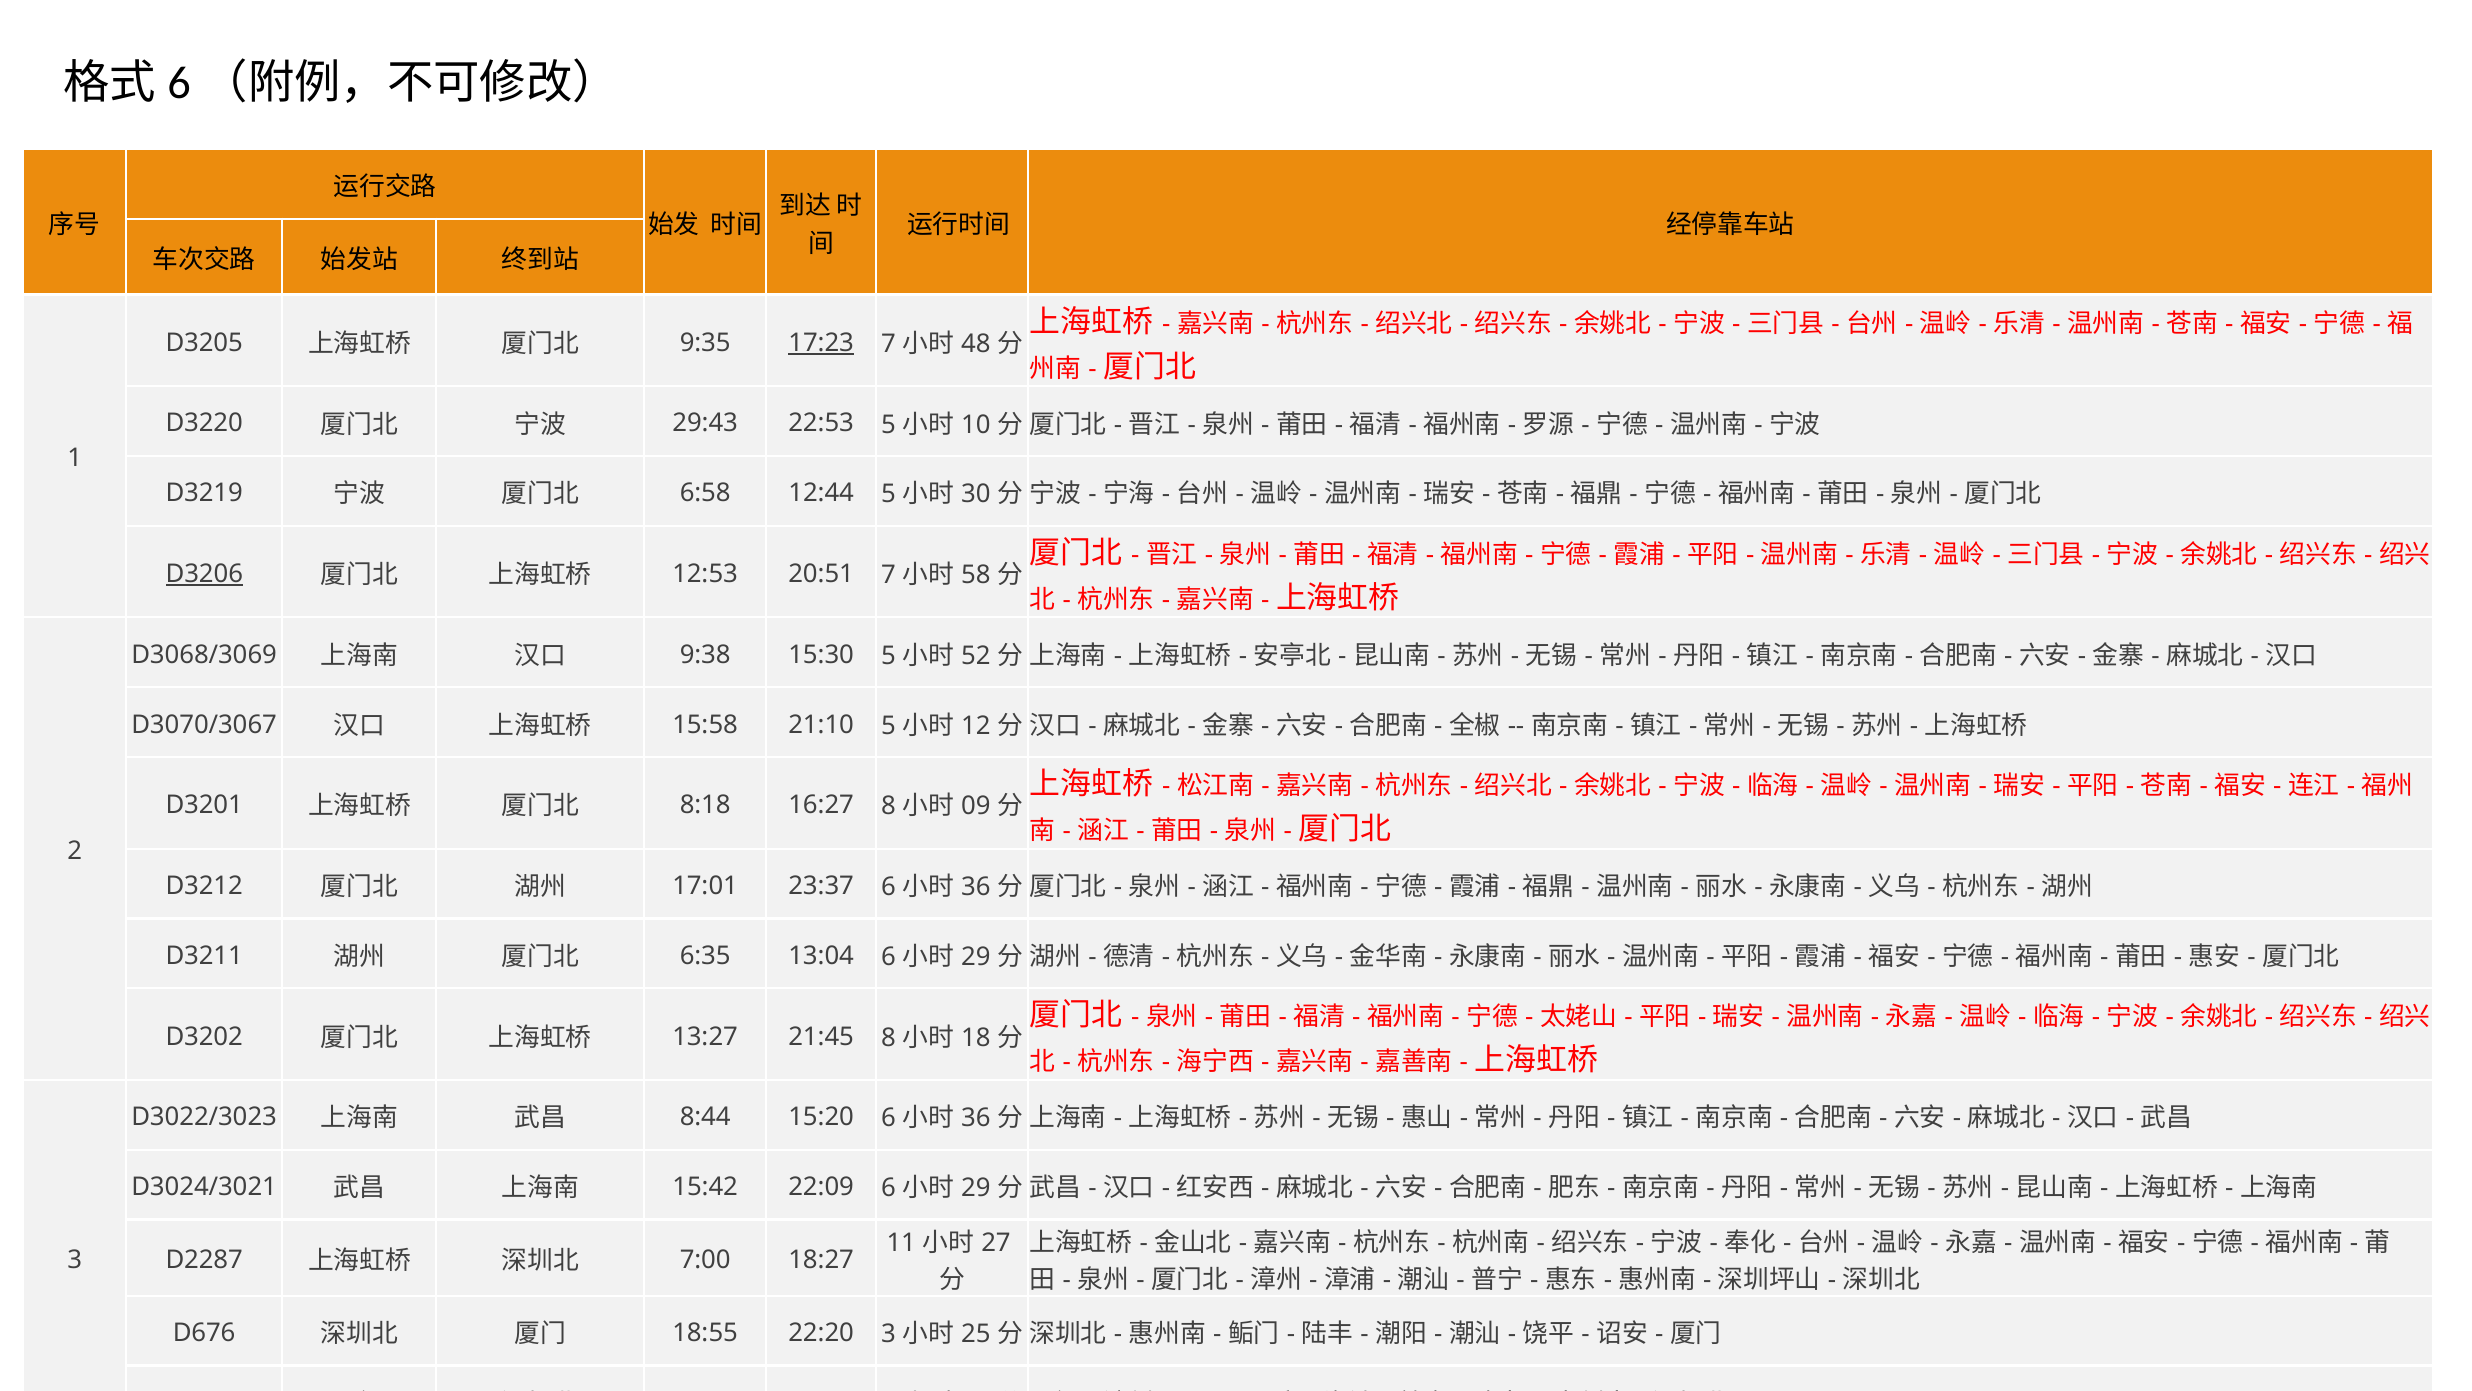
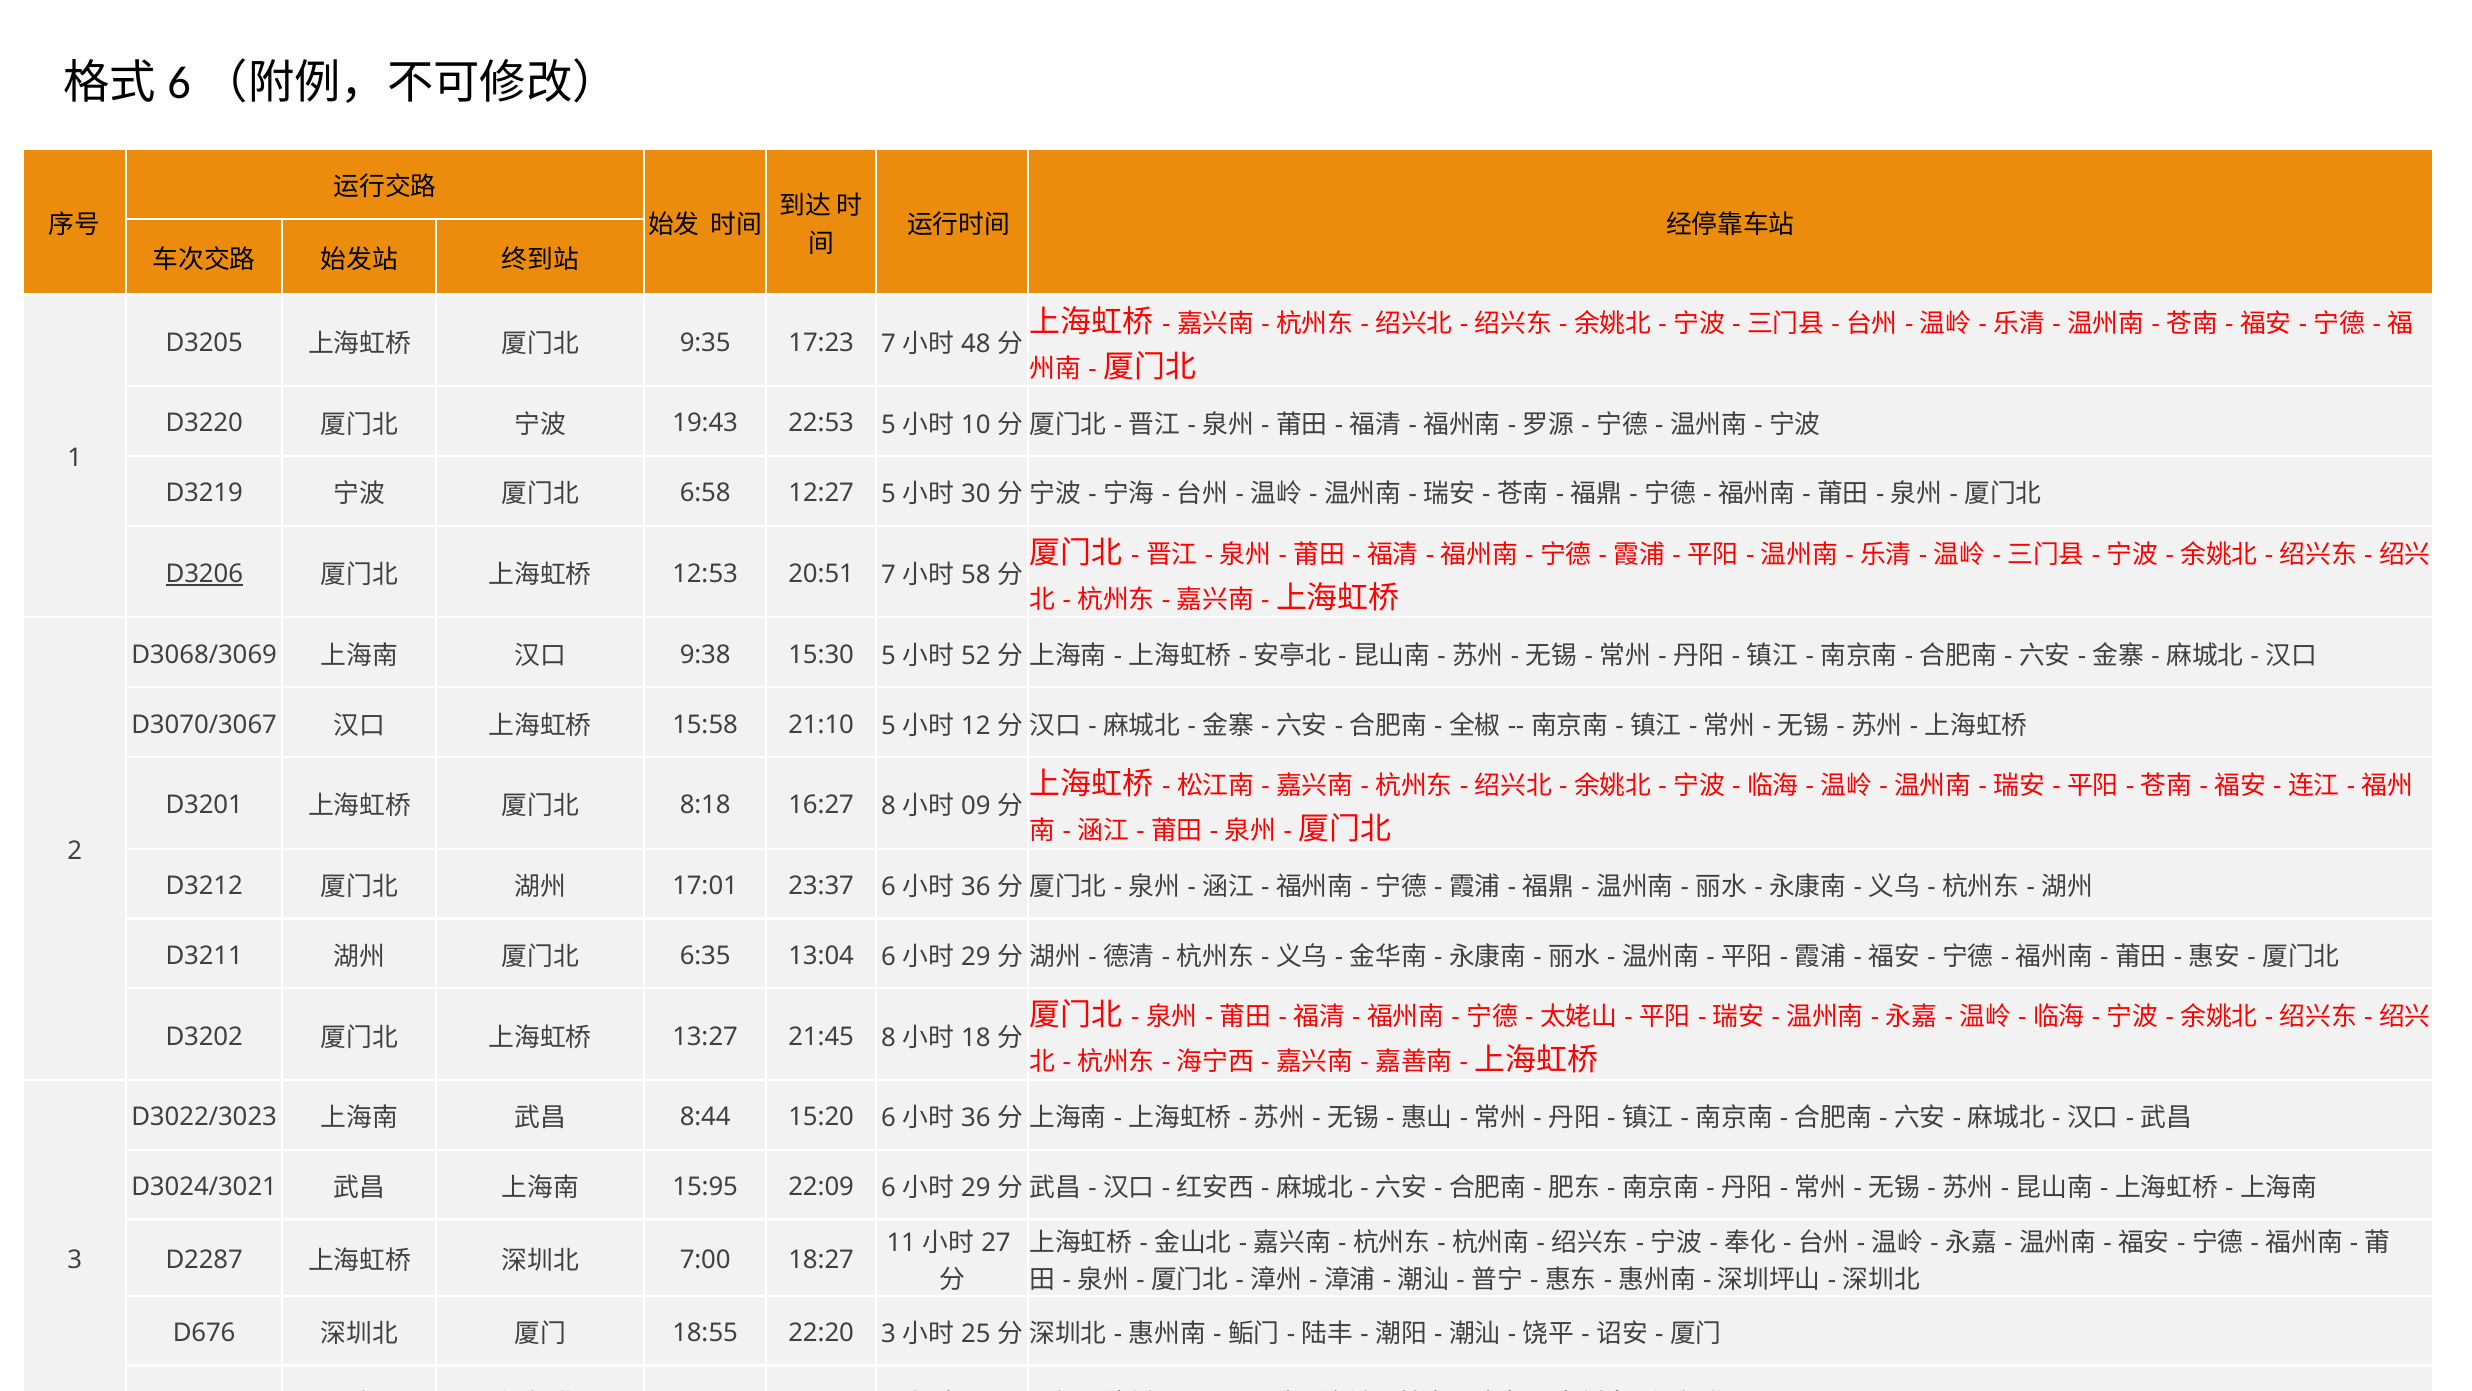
17:23 underline: present -> none
29:43: 29:43 -> 19:43
12:44: 12:44 -> 12:27
15:42: 15:42 -> 15:95
